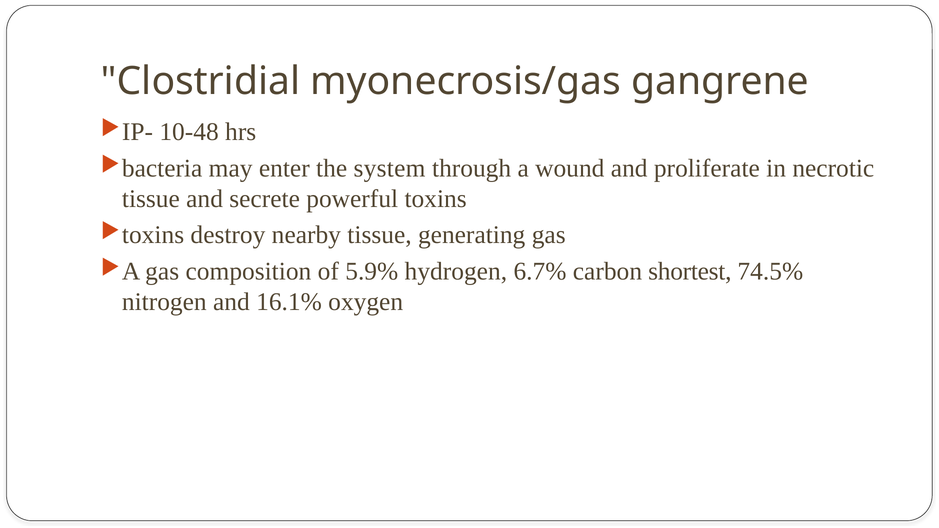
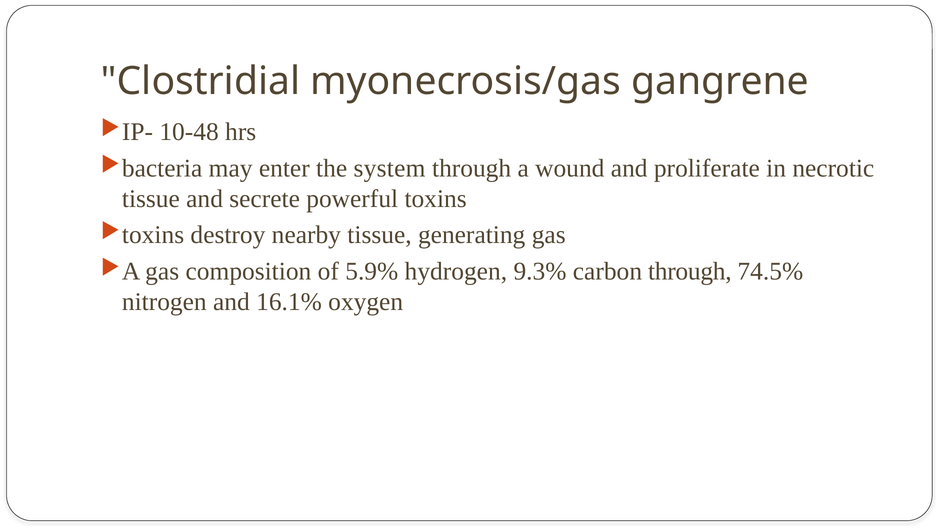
6.7%: 6.7% -> 9.3%
carbon shortest: shortest -> through
